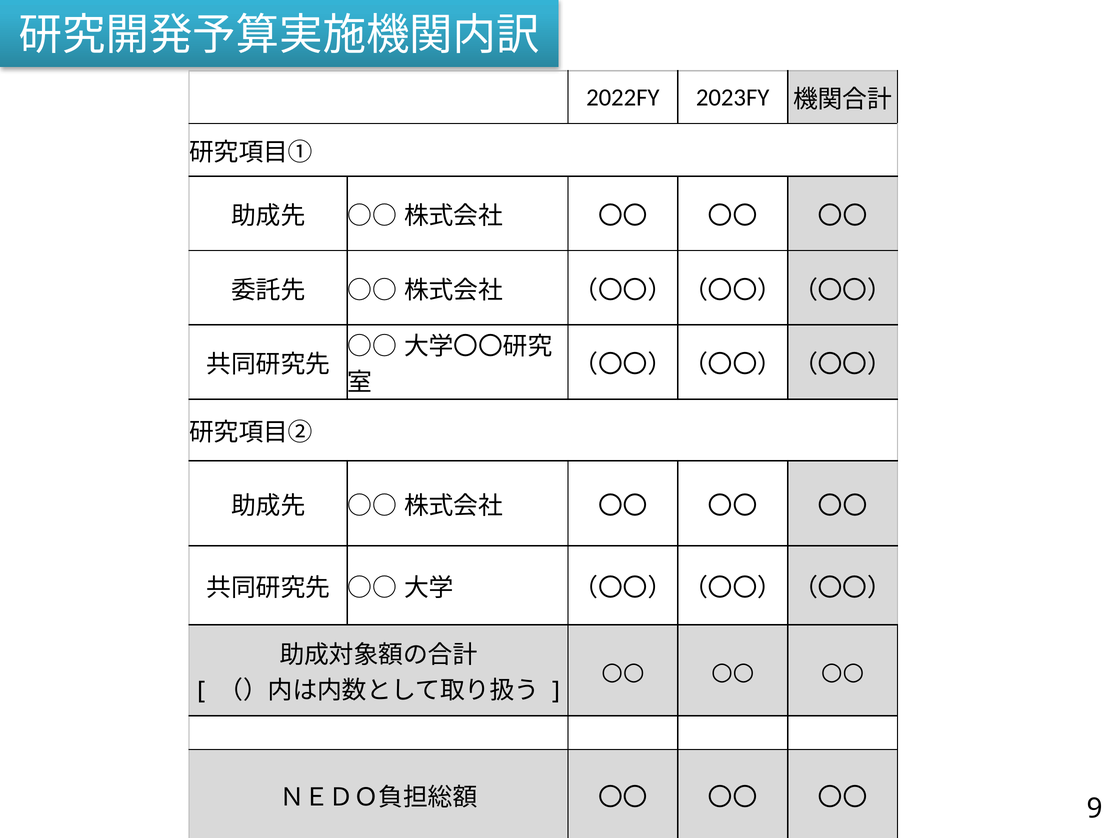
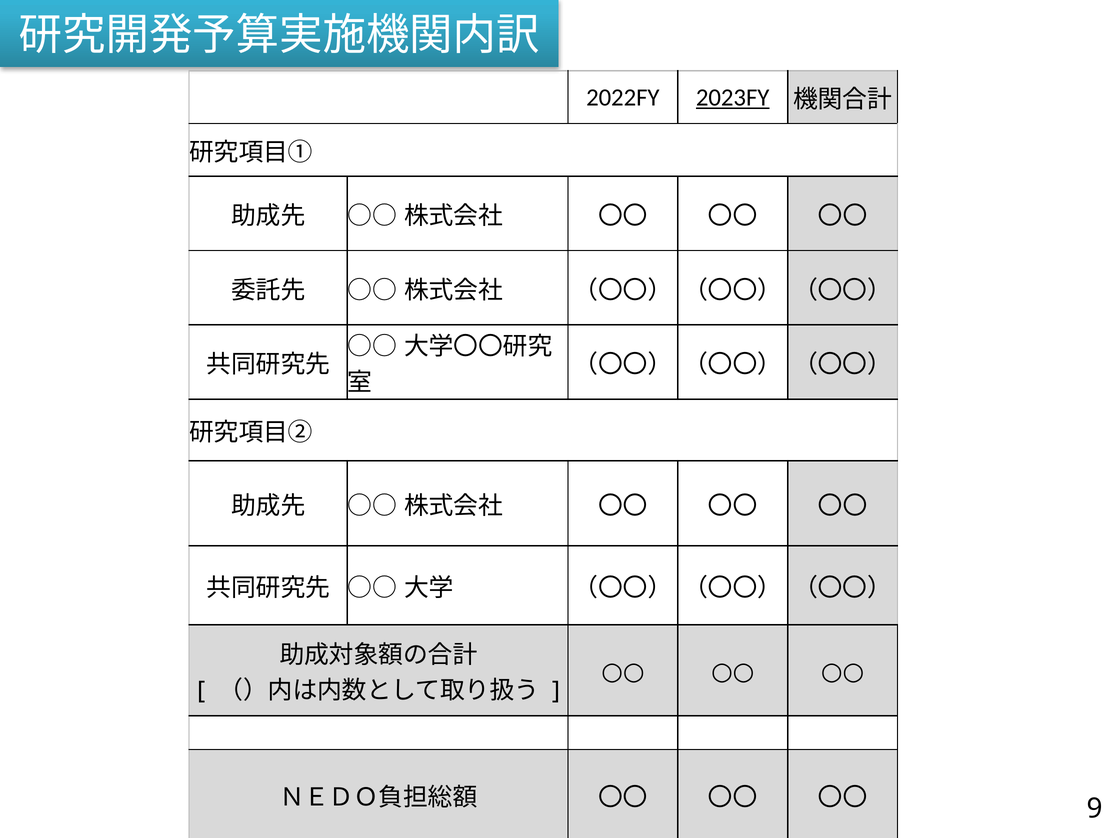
2023FY underline: none -> present
